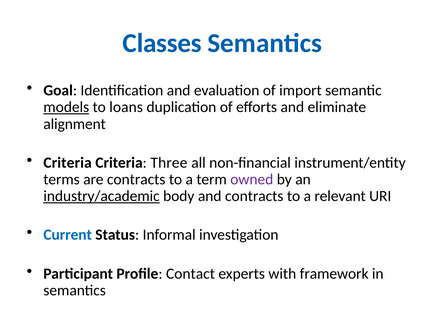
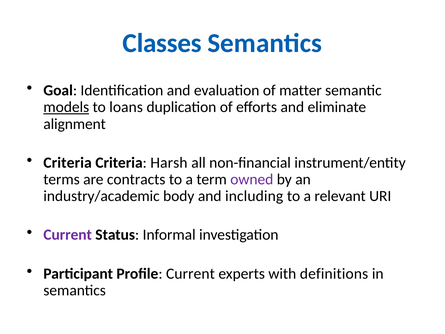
import: import -> matter
Three: Three -> Harsh
industry/academic underline: present -> none
and contracts: contracts -> including
Current at (68, 235) colour: blue -> purple
Profile Contact: Contact -> Current
framework: framework -> definitions
